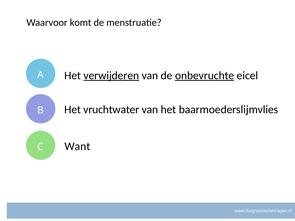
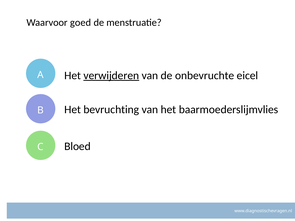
komt: komt -> goed
onbevruchte underline: present -> none
vruchtwater: vruchtwater -> bevruchting
Want: Want -> Bloed
